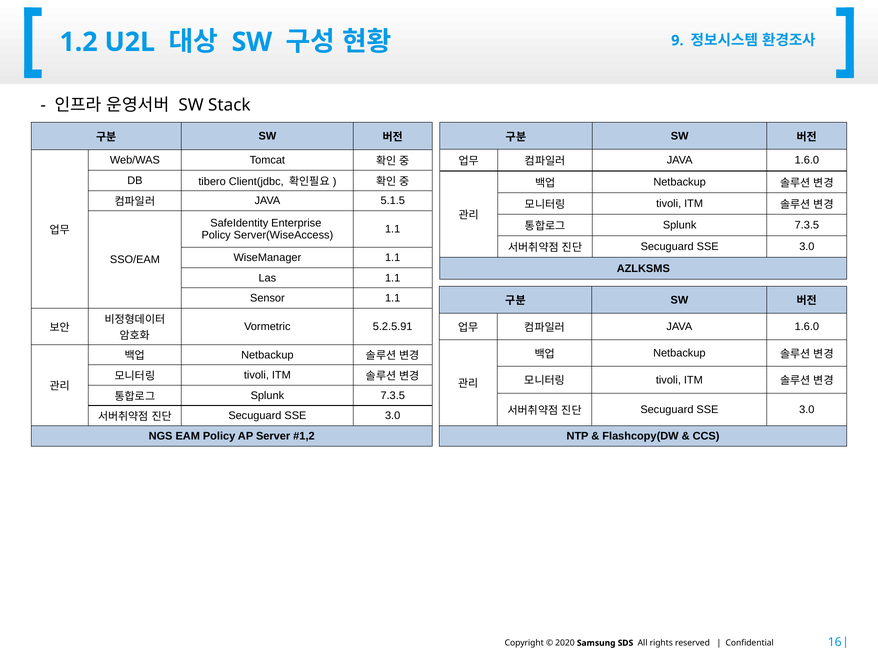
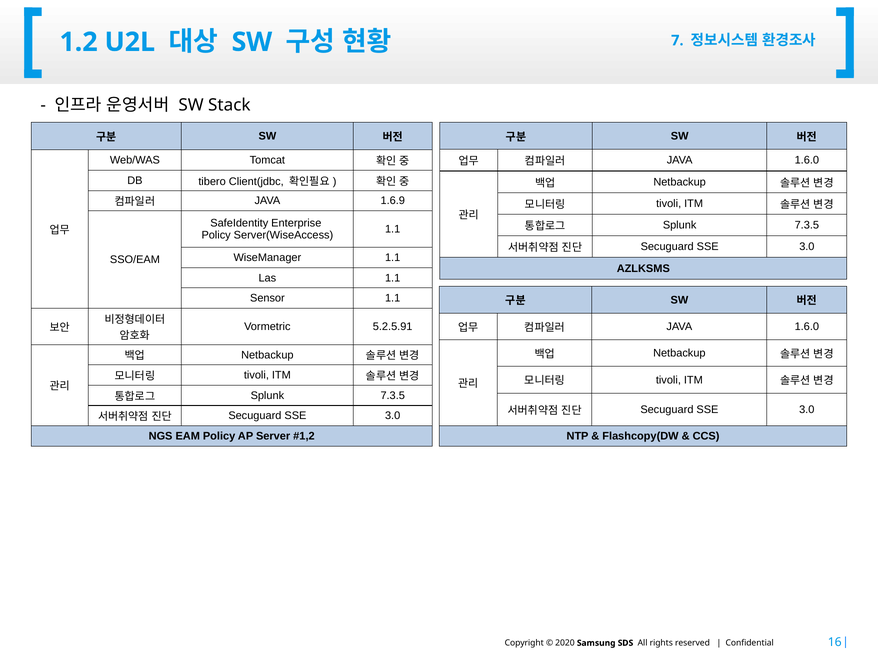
9: 9 -> 7
5.1.5: 5.1.5 -> 1.6.9
